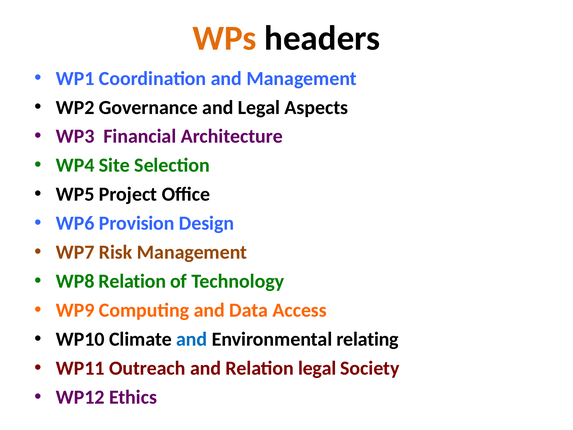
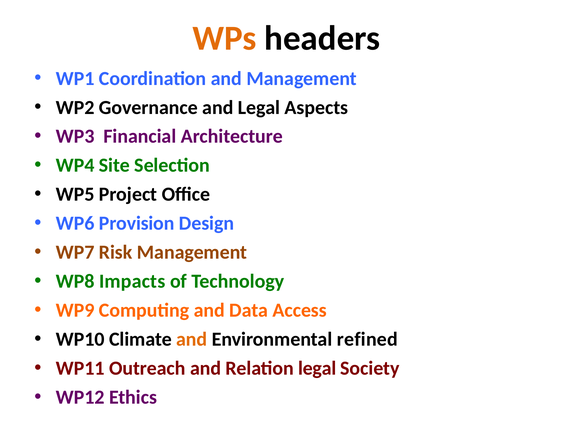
WP8 Relation: Relation -> Impacts
and at (192, 339) colour: blue -> orange
relating: relating -> refined
